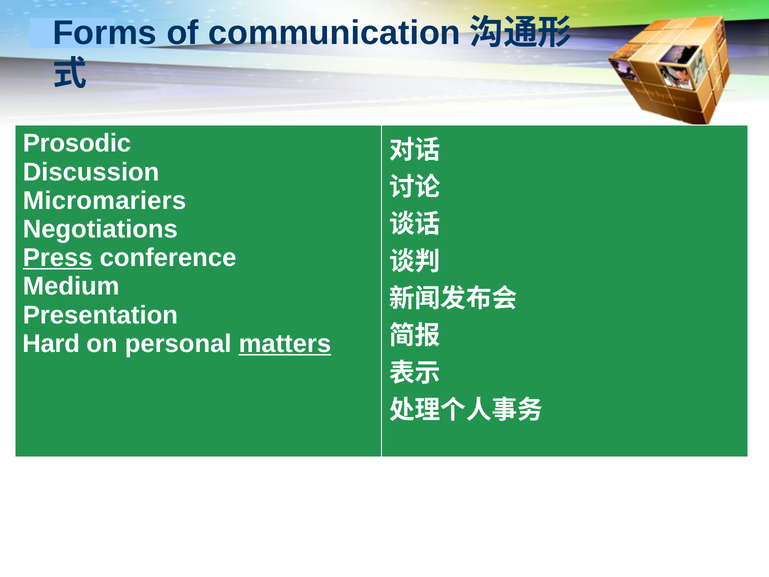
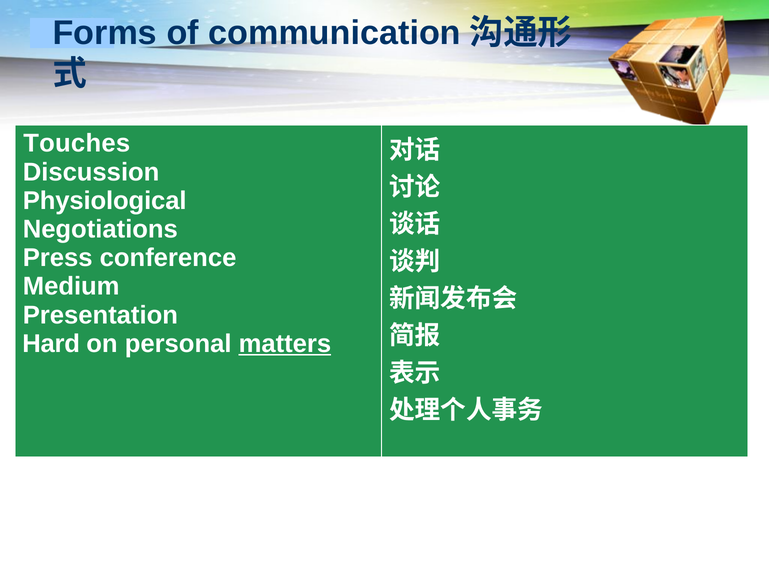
Prosodic: Prosodic -> Touches
Micromariers: Micromariers -> Physiological
Press underline: present -> none
